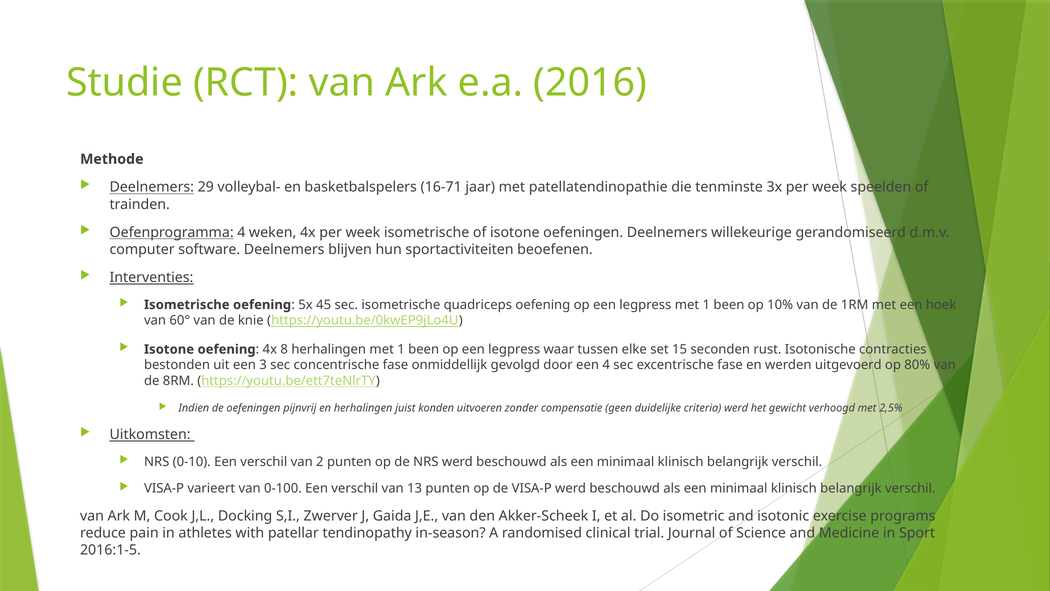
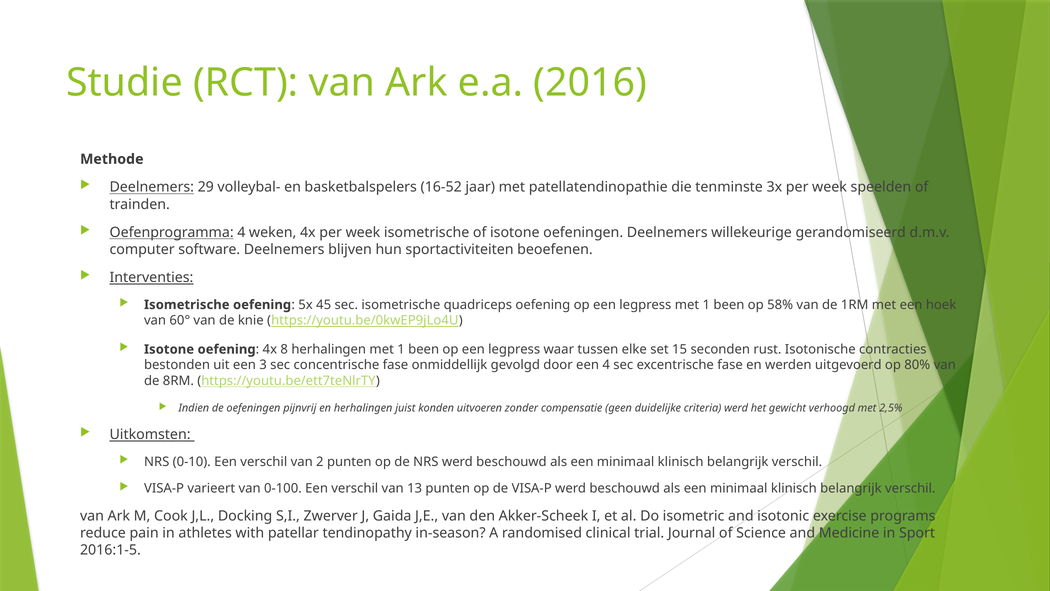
16-71: 16-71 -> 16-52
10%: 10% -> 58%
